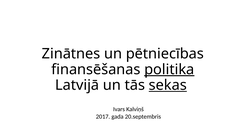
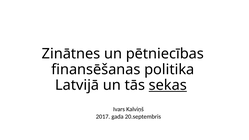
politika underline: present -> none
